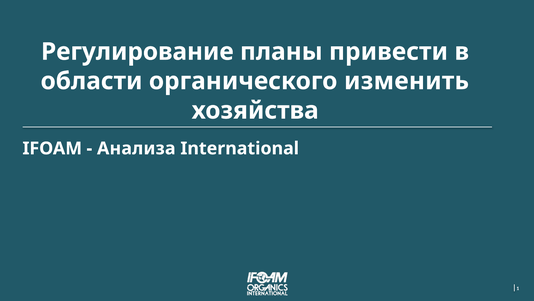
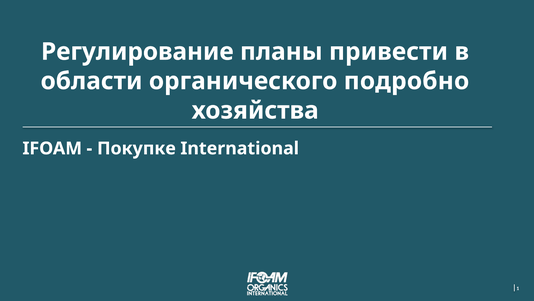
изменить: изменить -> подробно
Анализа: Анализа -> Покупке
